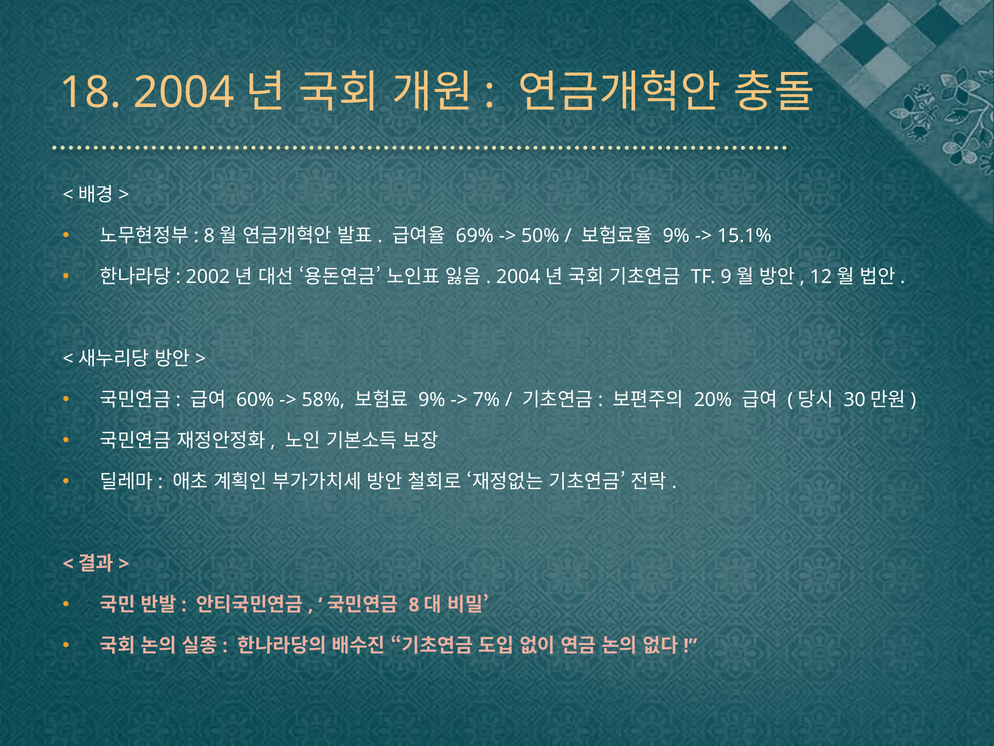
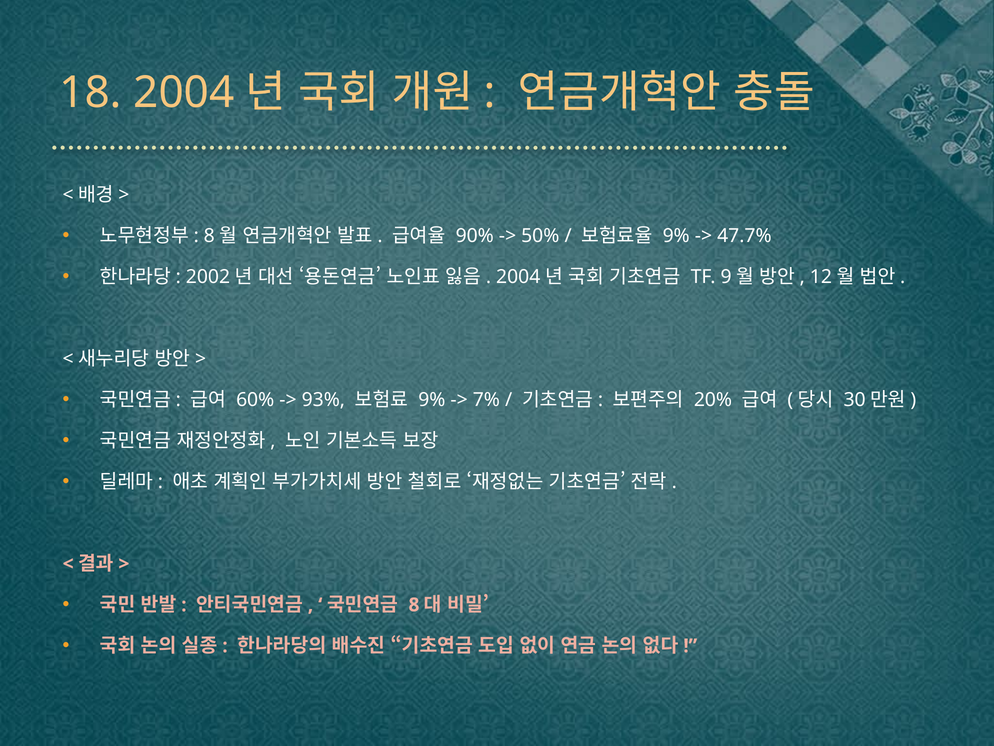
69%: 69% -> 90%
15.1%: 15.1% -> 47.7%
58%: 58% -> 93%
